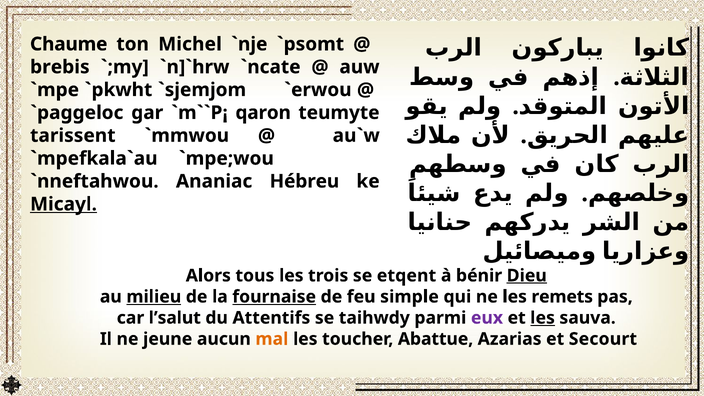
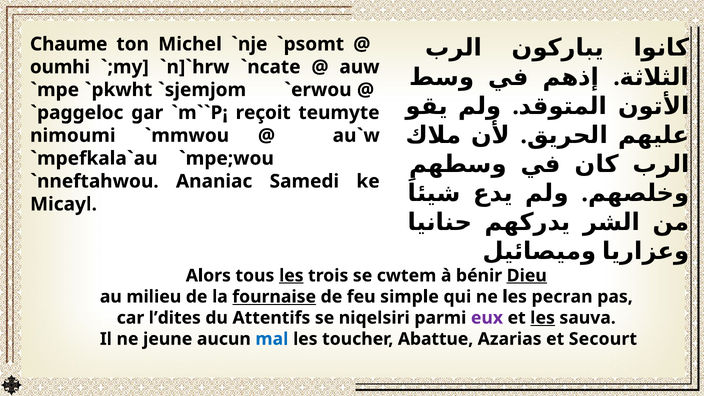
brebis: brebis -> oumhi
qaron: qaron -> reçoit
tarissent: tarissent -> nimoumi
Hébreu: Hébreu -> Samedi
Micayl underline: present -> none
les at (291, 276) underline: none -> present
etqent: etqent -> cwtem
milieu underline: present -> none
remets: remets -> pecran
l’salut: l’salut -> l’dites
taihwdy: taihwdy -> niqelsiri
mal colour: orange -> blue
